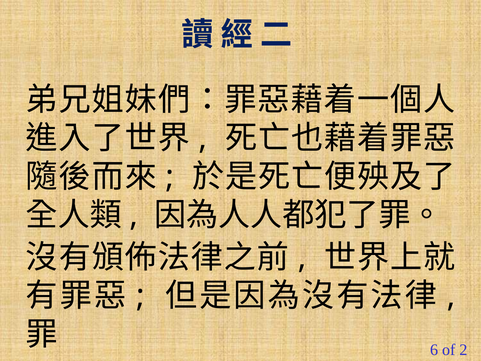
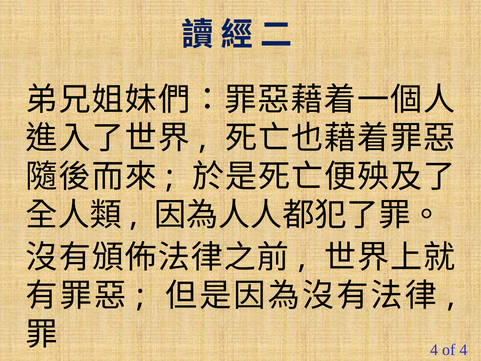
6 at (434, 350): 6 -> 4
of 2: 2 -> 4
